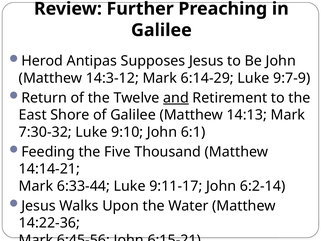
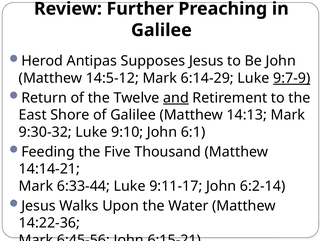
14:3-12: 14:3-12 -> 14:5-12
9:7-9 underline: none -> present
7:30-32: 7:30-32 -> 9:30-32
